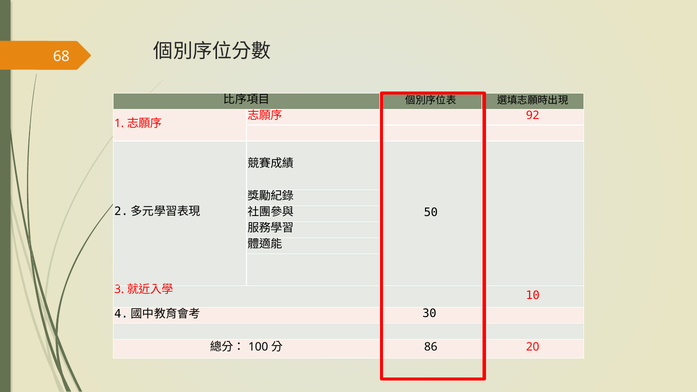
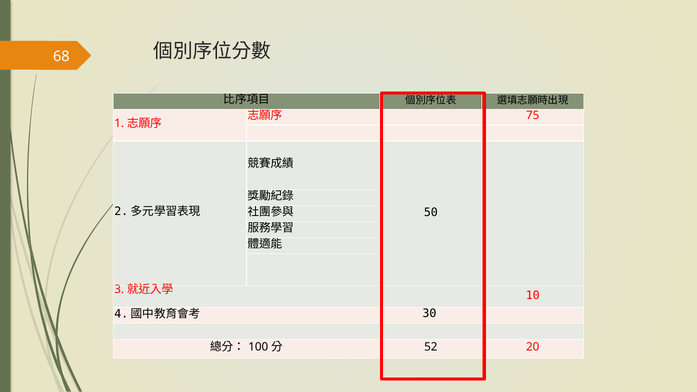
92: 92 -> 75
86: 86 -> 52
